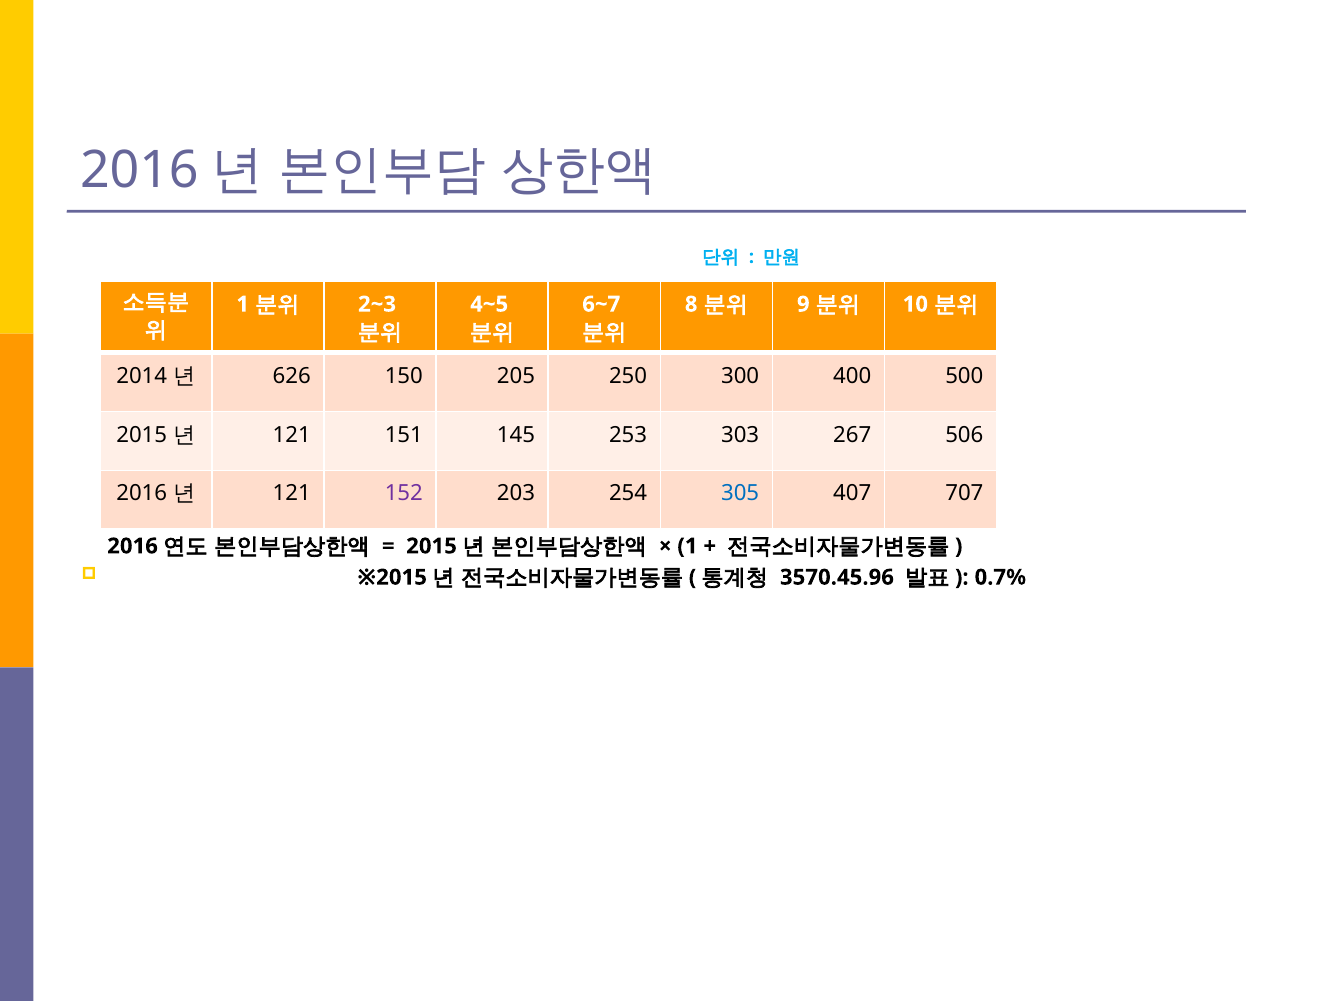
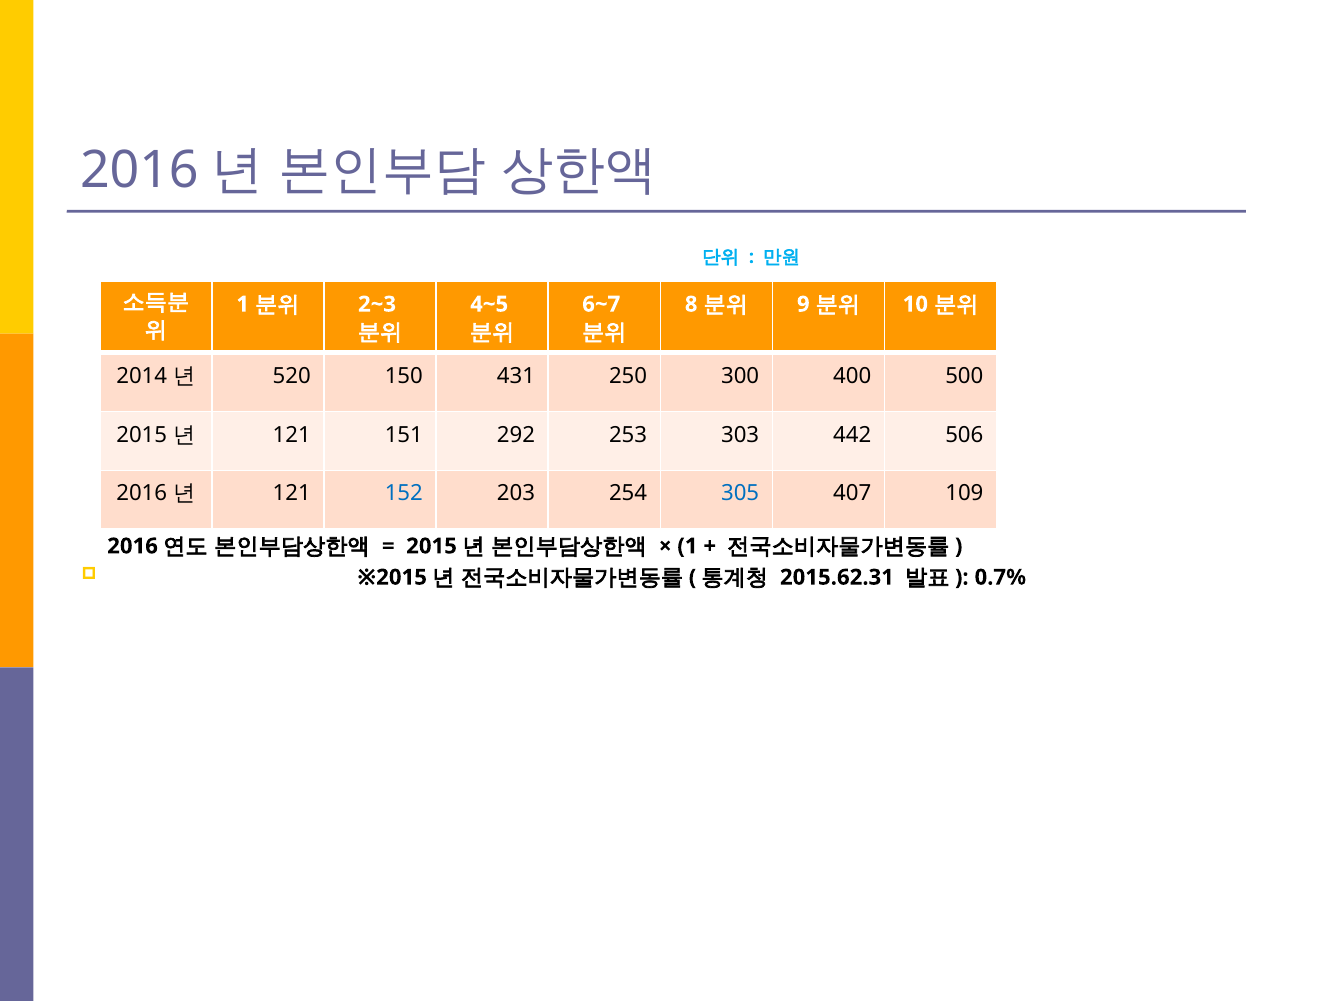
626: 626 -> 520
205: 205 -> 431
145: 145 -> 292
267: 267 -> 442
152 colour: purple -> blue
707: 707 -> 109
3570.45.96: 3570.45.96 -> 2015.62.31
